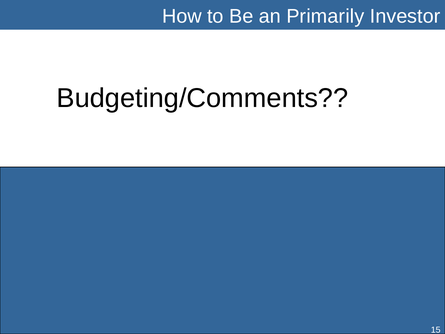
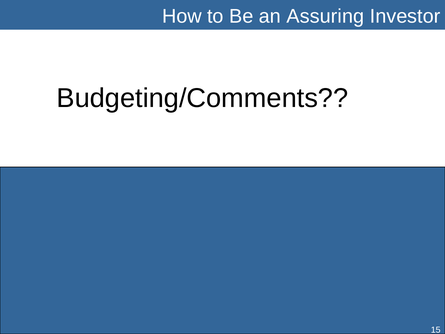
Primarily: Primarily -> Assuring
